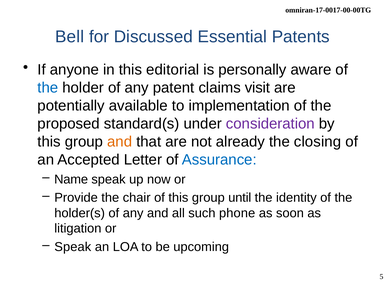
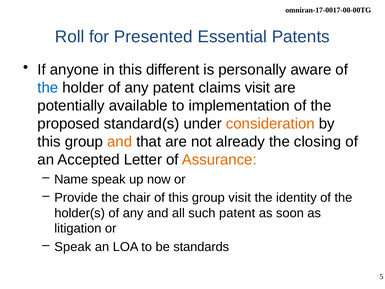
Bell: Bell -> Roll
Discussed: Discussed -> Presented
editorial: editorial -> different
consideration colour: purple -> orange
Assurance colour: blue -> orange
group until: until -> visit
such phone: phone -> patent
upcoming: upcoming -> standards
